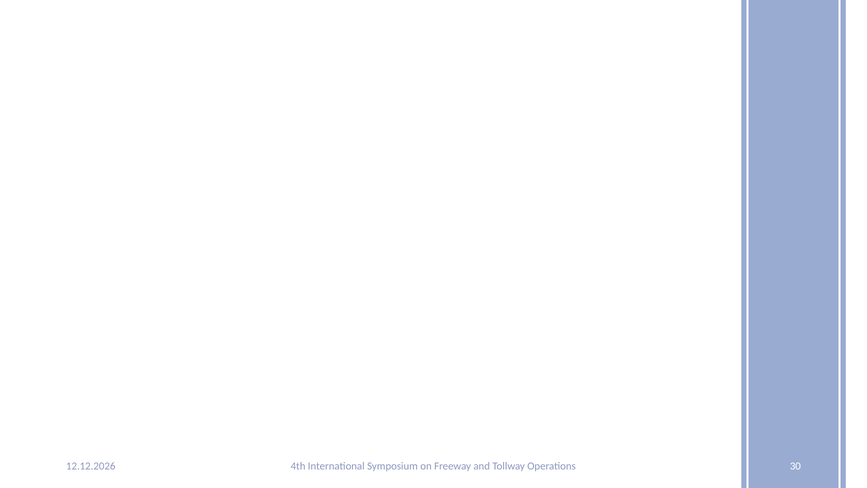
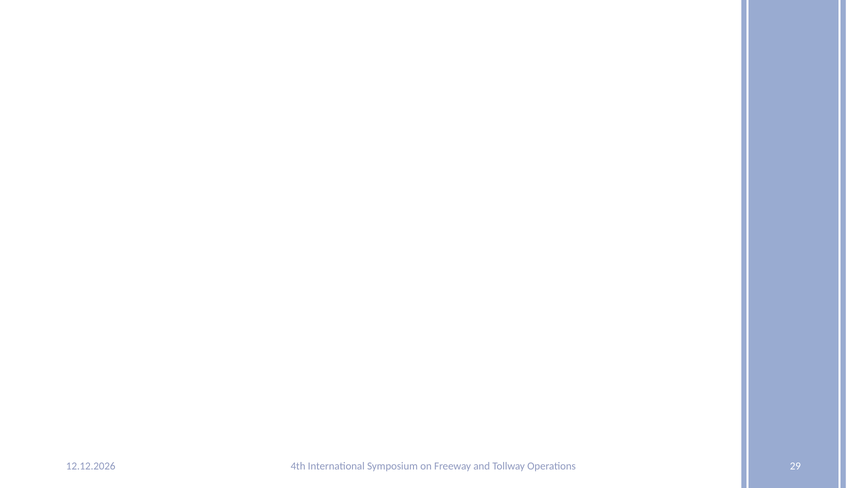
30: 30 -> 29
